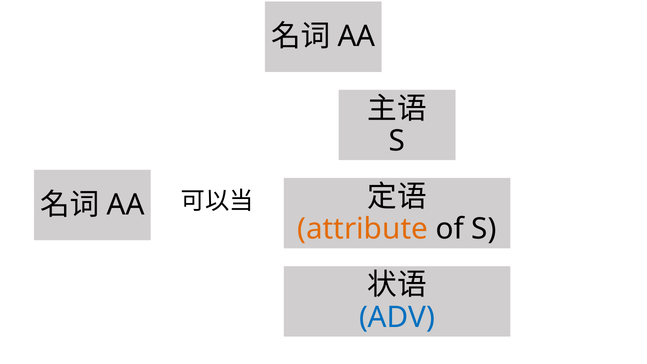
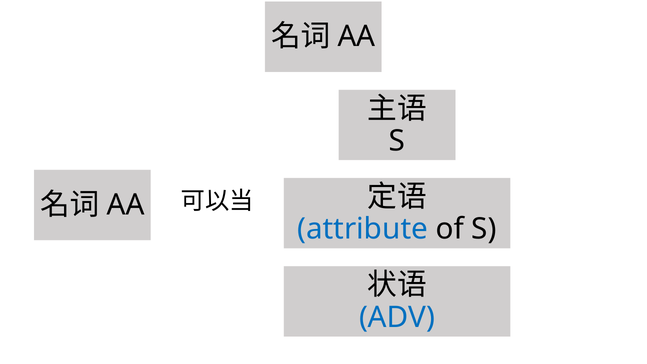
attribute colour: orange -> blue
